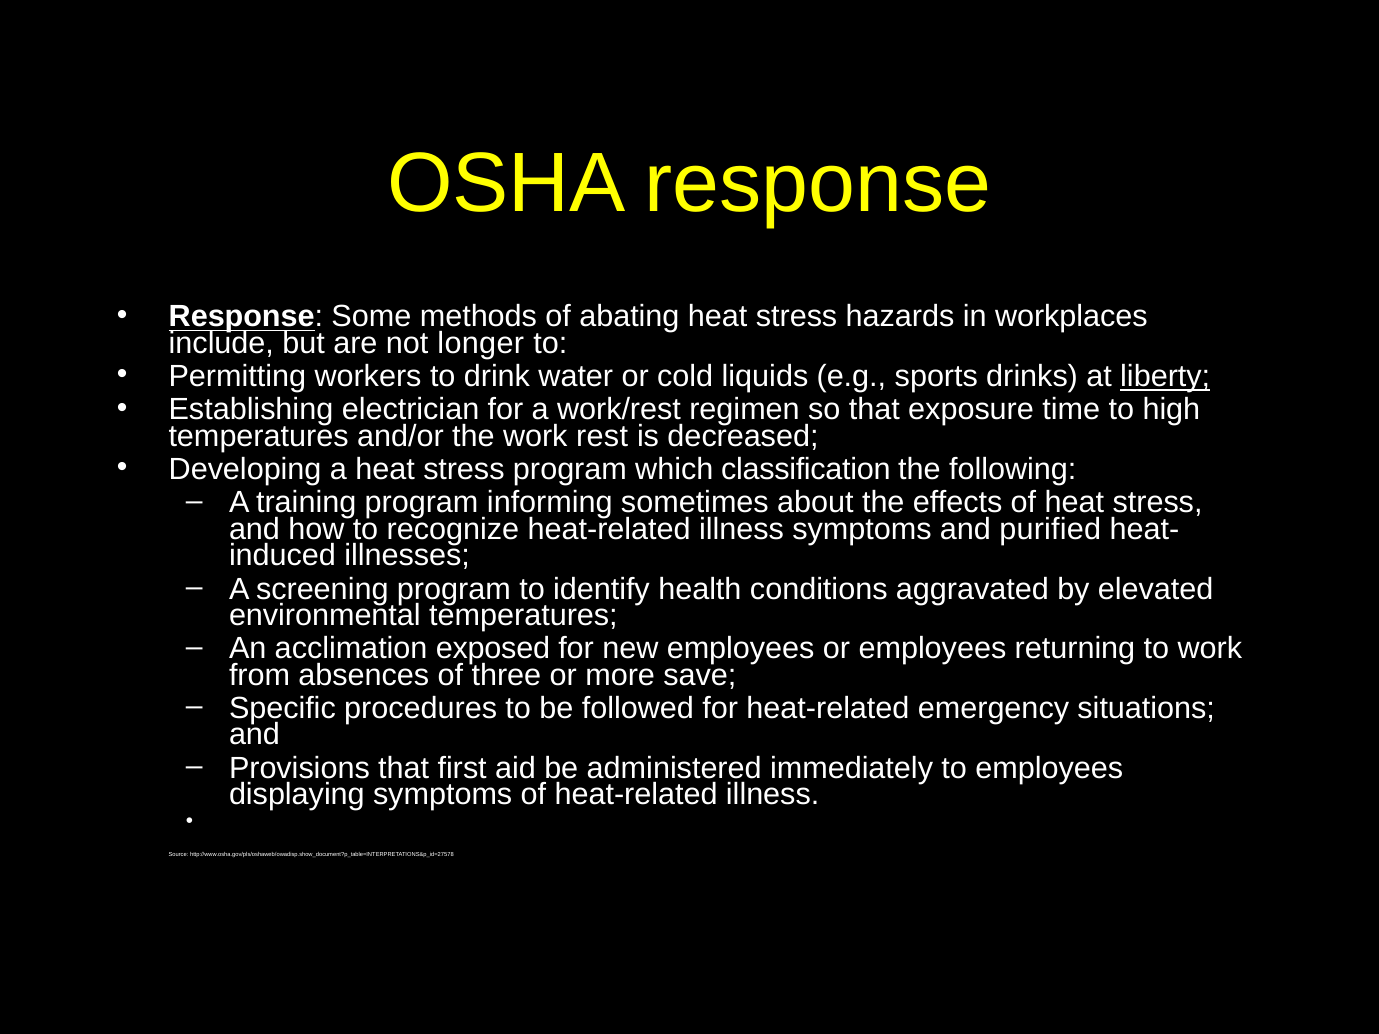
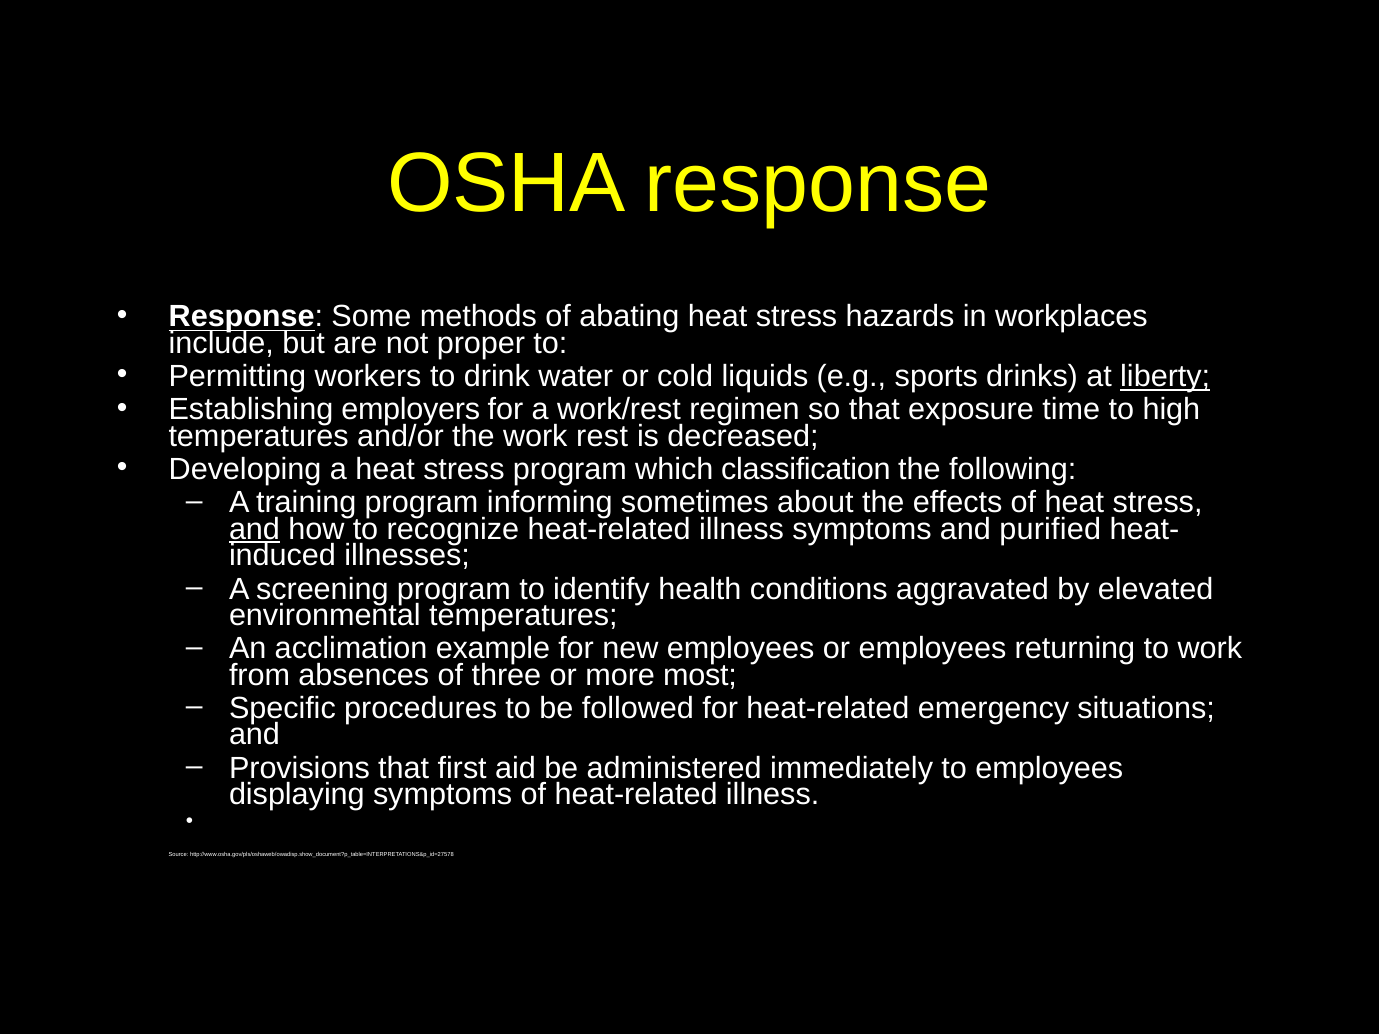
longer: longer -> proper
electrician: electrician -> employers
and at (254, 529) underline: none -> present
exposed: exposed -> example
save: save -> most
